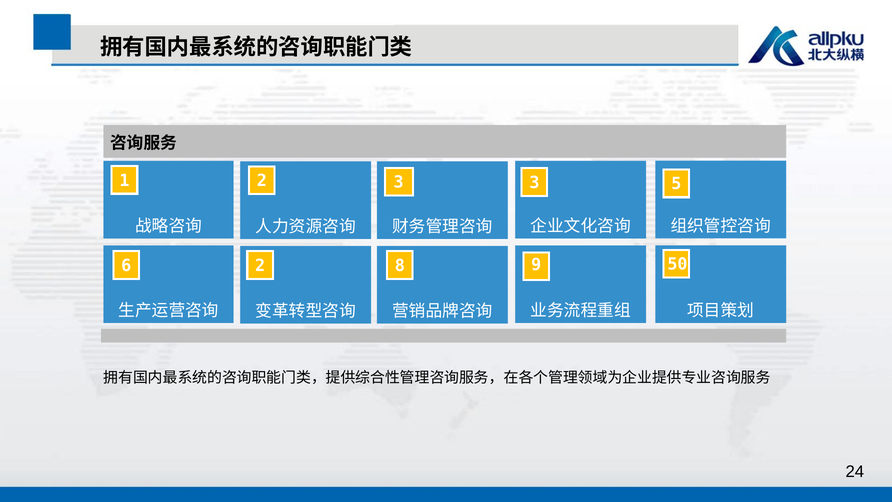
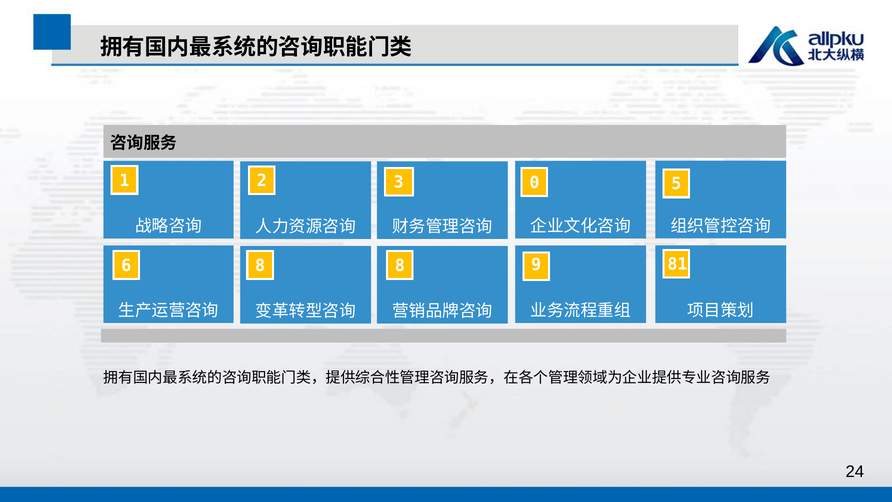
3 3: 3 -> 0
6 2: 2 -> 8
50: 50 -> 81
